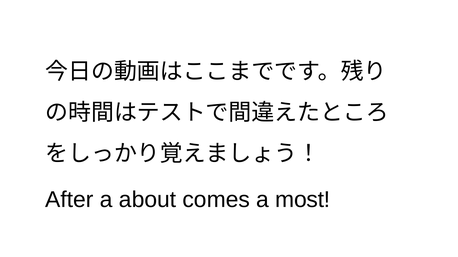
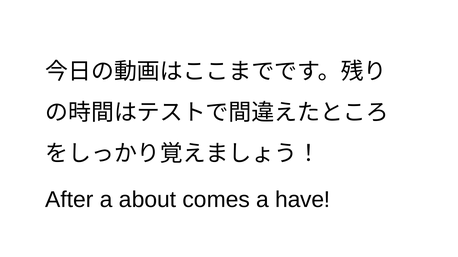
most: most -> have
